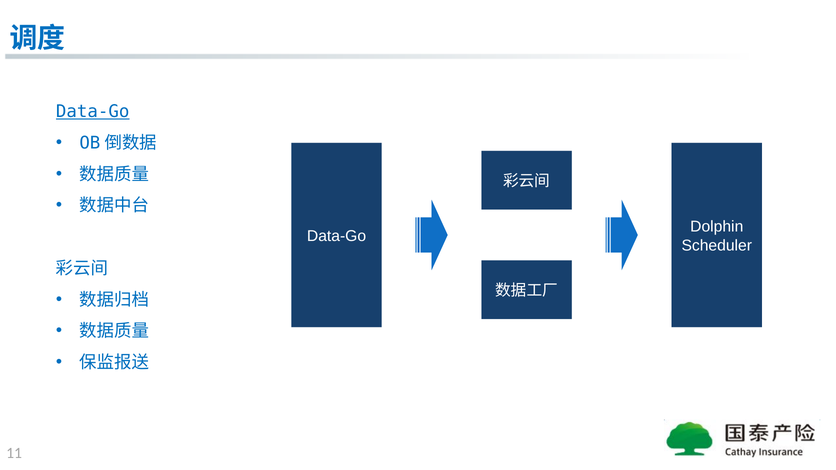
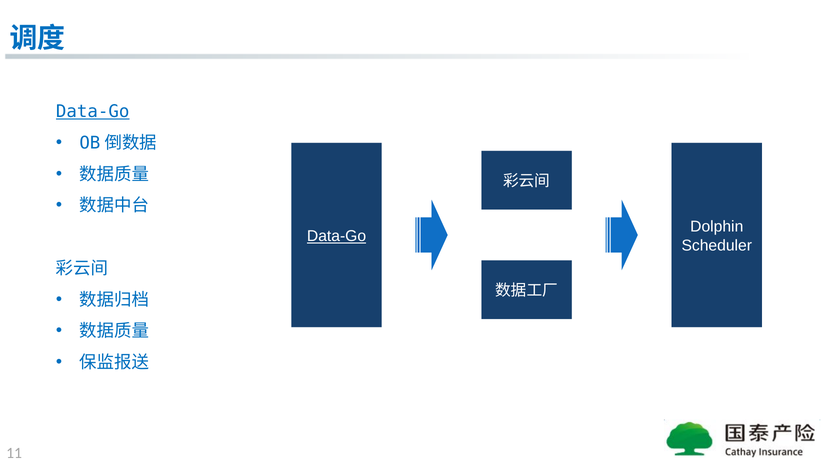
Data-Go at (337, 236) underline: none -> present
